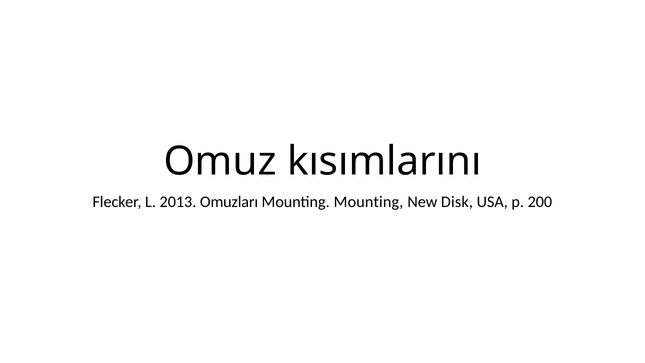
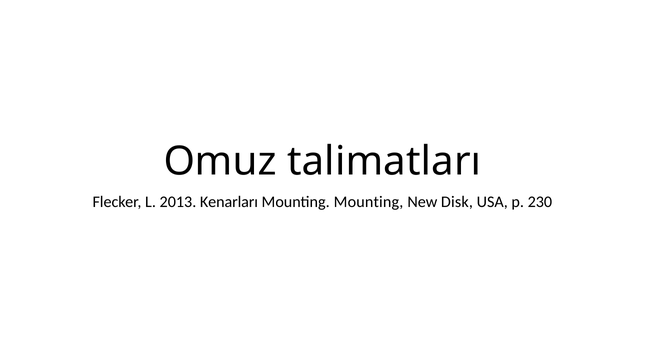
kısımlarını: kısımlarını -> talimatları
Omuzları: Omuzları -> Kenarları
200: 200 -> 230
